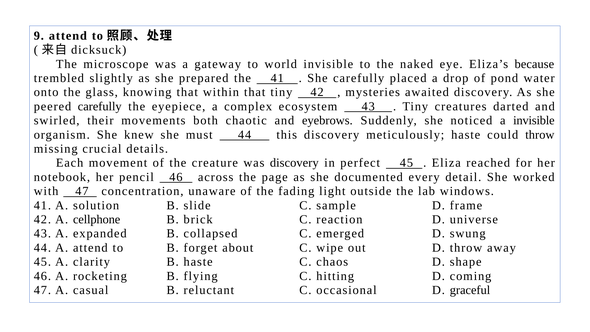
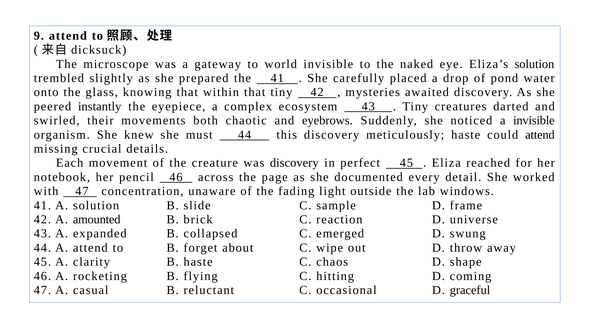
Eliza’s because: because -> solution
peered carefully: carefully -> instantly
could throw: throw -> attend
cellphone: cellphone -> amounted
